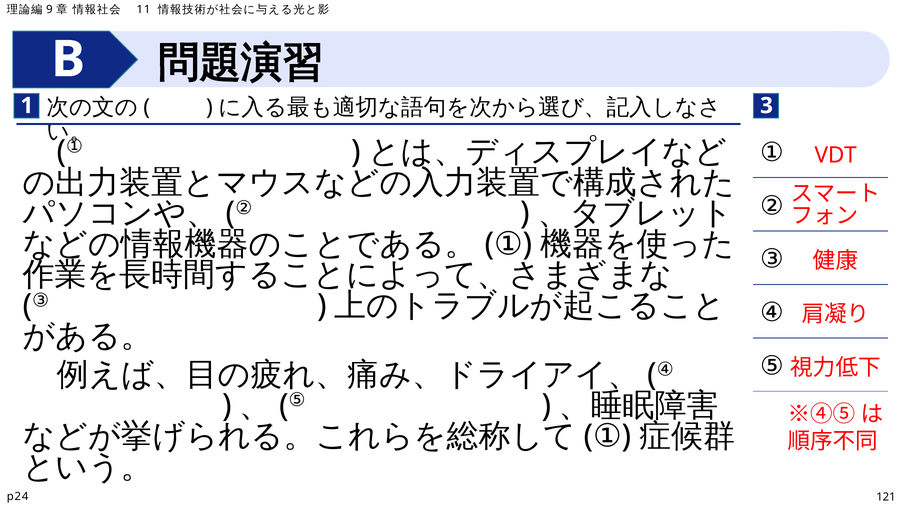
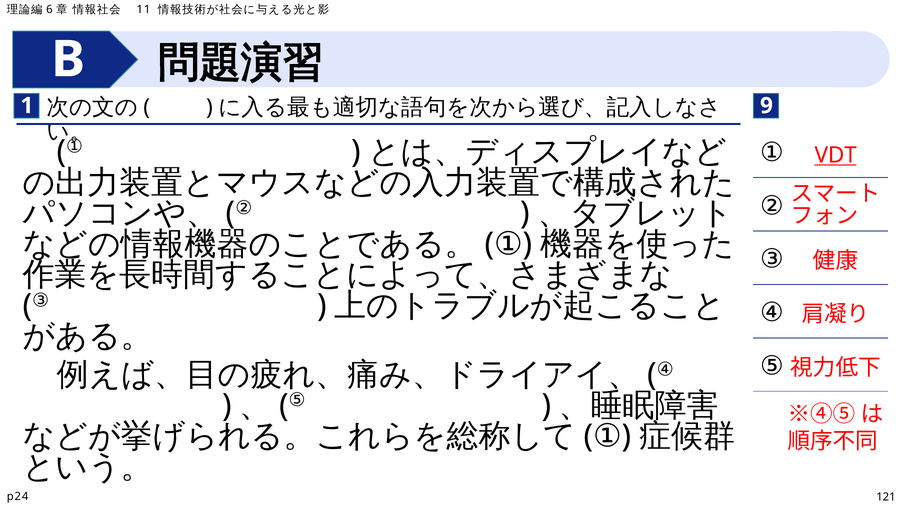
9: 9 -> 6
3: 3 -> 9
VDT underline: none -> present
